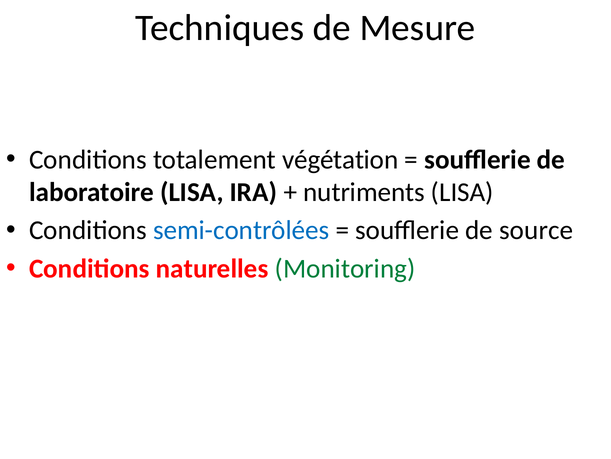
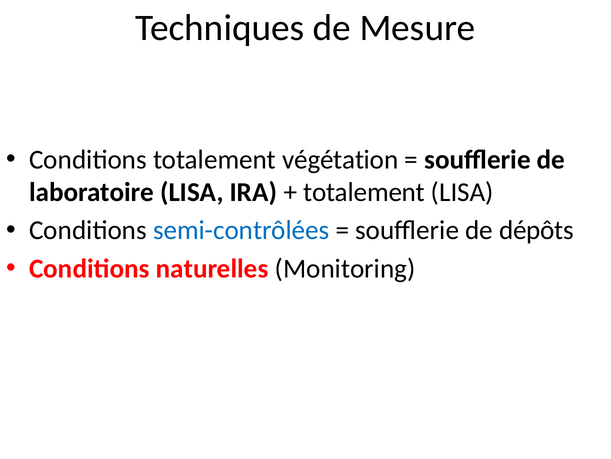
nutriments at (364, 192): nutriments -> totalement
source: source -> dépôts
Monitoring colour: green -> black
